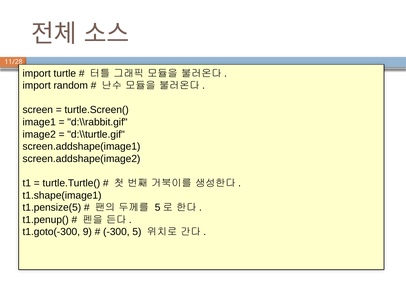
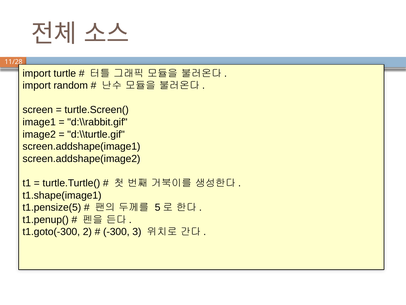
9: 9 -> 2
5: 5 -> 3
